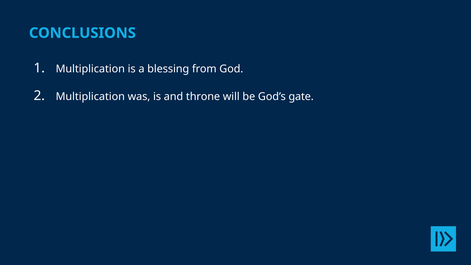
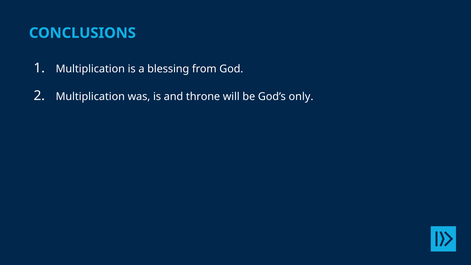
gate: gate -> only
